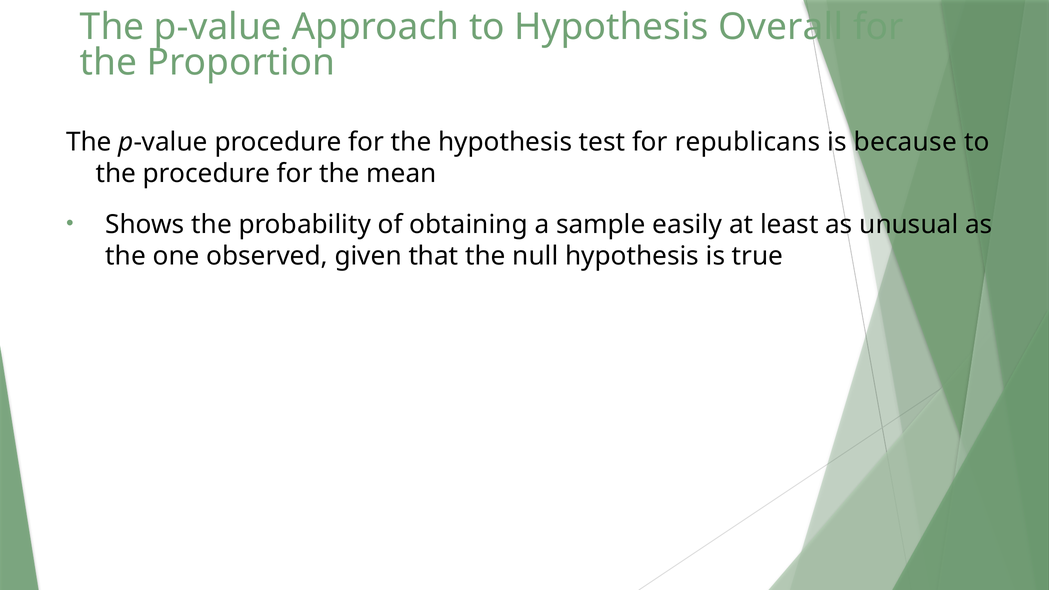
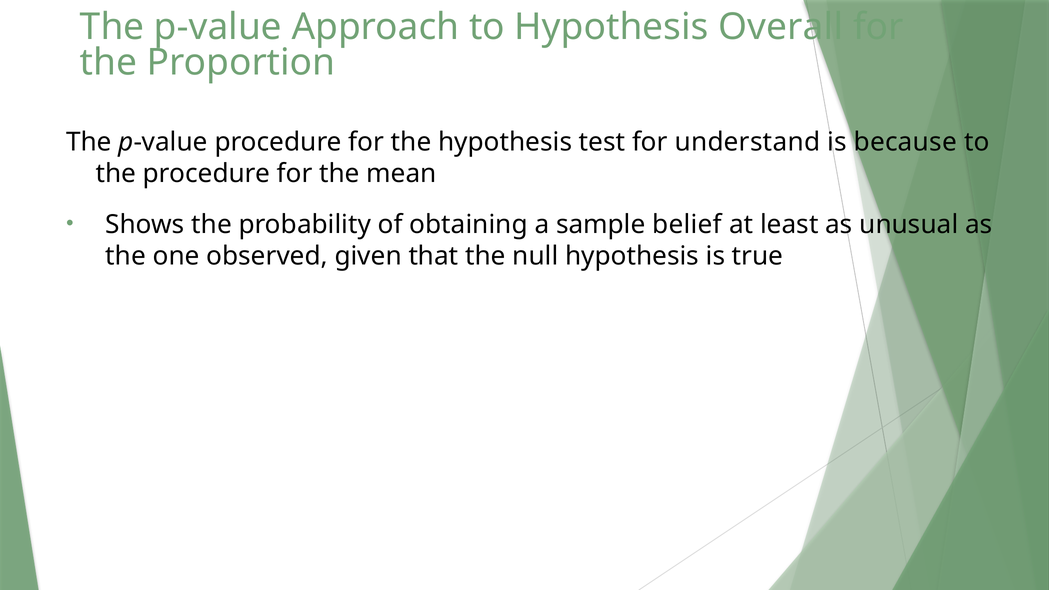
republicans: republicans -> understand
easily: easily -> belief
